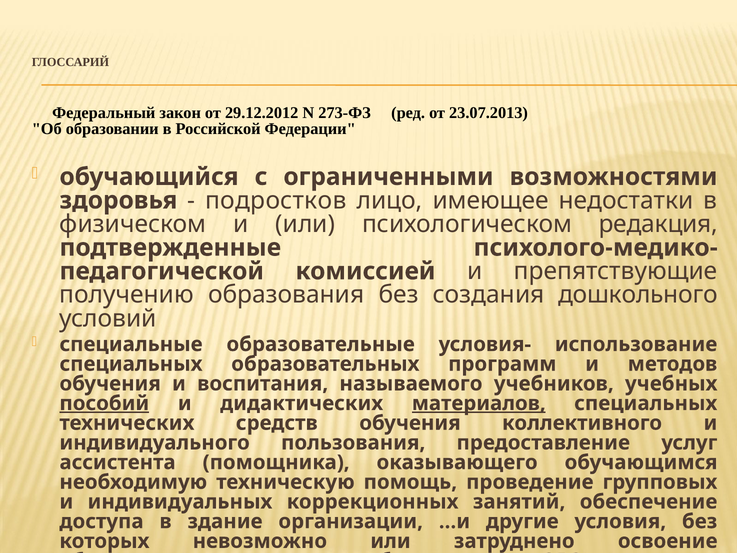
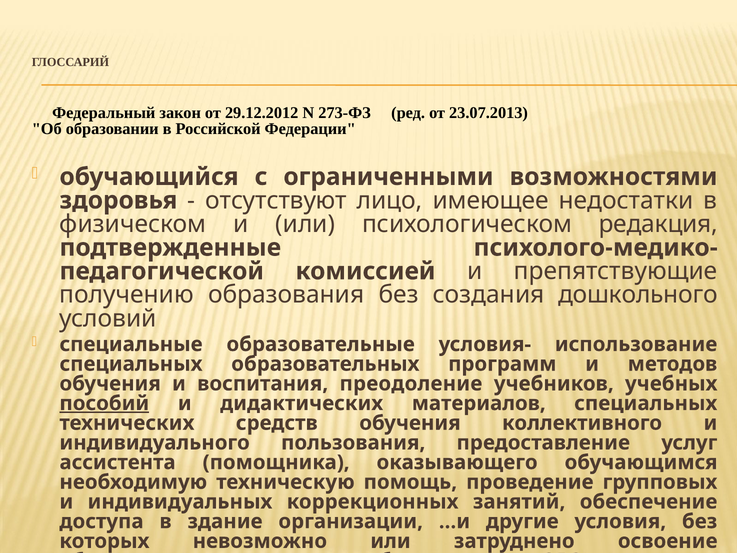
подростков: подростков -> отсутствуют
называемого: называемого -> преодоление
материалов underline: present -> none
